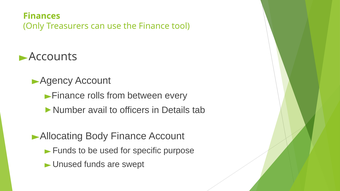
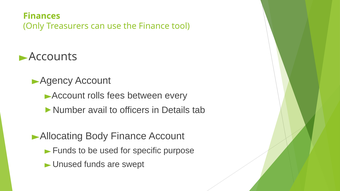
Finance at (68, 96): Finance -> Account
from: from -> fees
